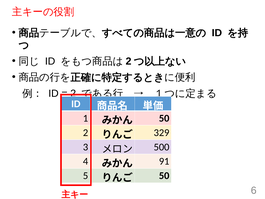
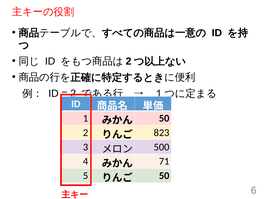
329: 329 -> 823
91: 91 -> 71
